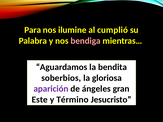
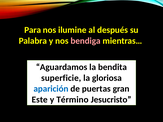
cumplió: cumplió -> después
soberbios: soberbios -> superficie
aparición colour: purple -> blue
ángeles: ángeles -> puertas
